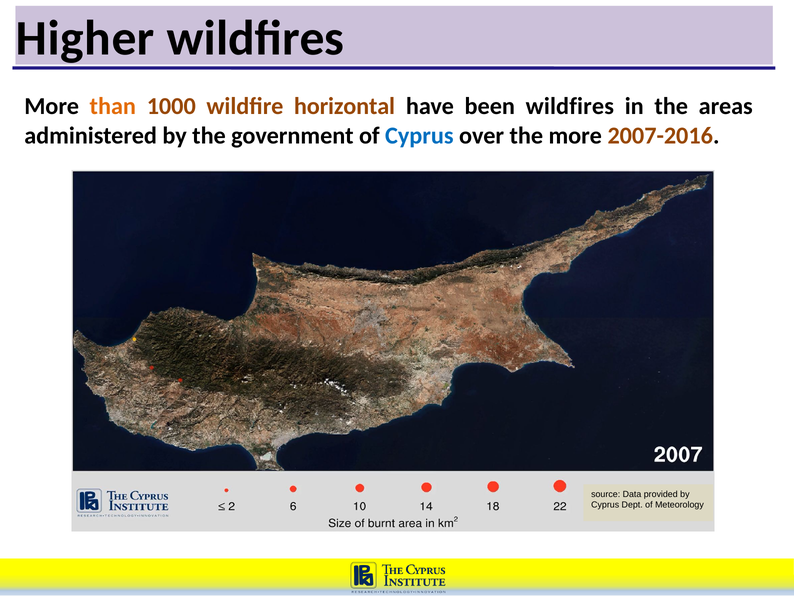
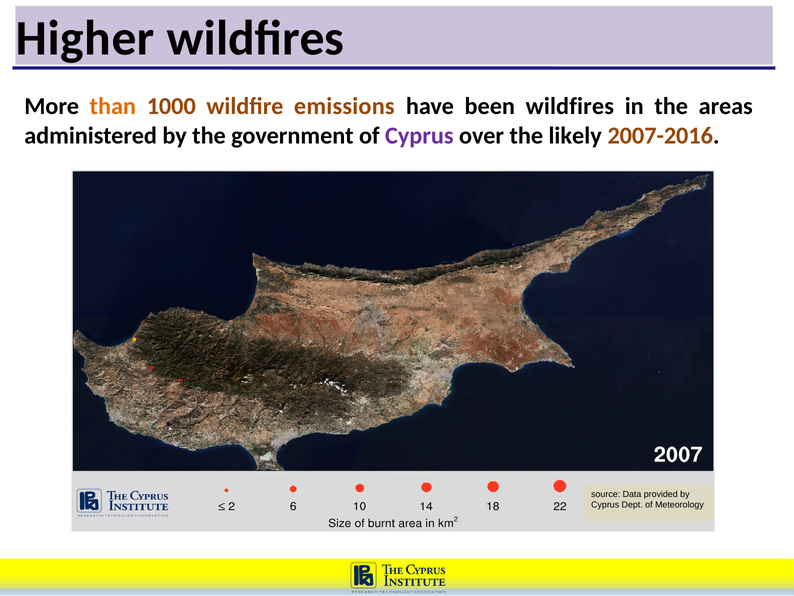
horizontal: horizontal -> emissions
Cyprus at (419, 135) colour: blue -> purple
the more: more -> likely
